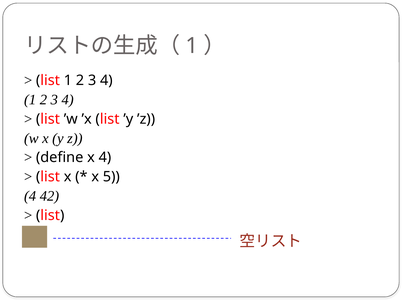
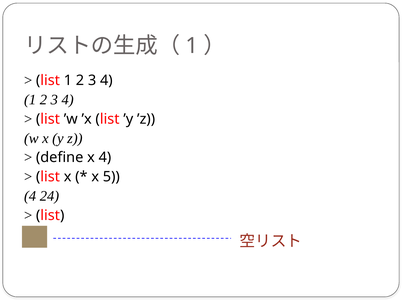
42: 42 -> 24
